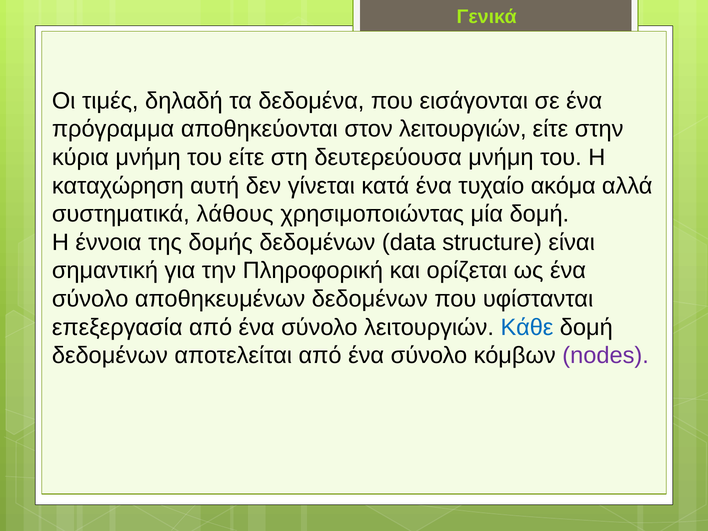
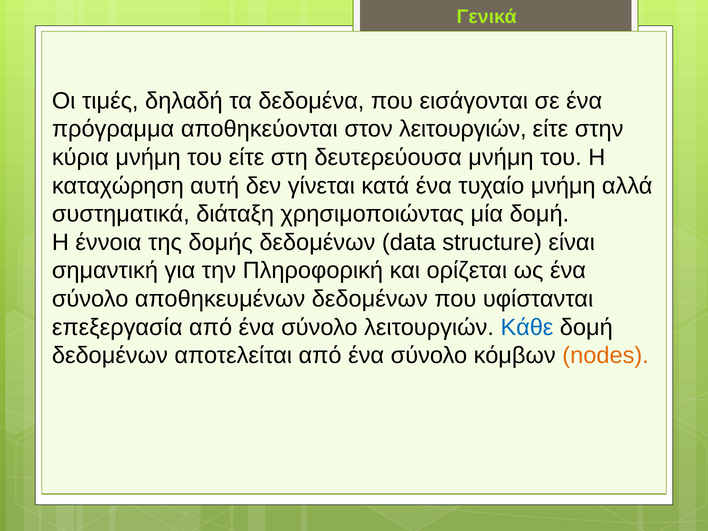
τυχαίο ακόμα: ακόμα -> μνήμη
λάθους: λάθους -> διάταξη
nodes colour: purple -> orange
